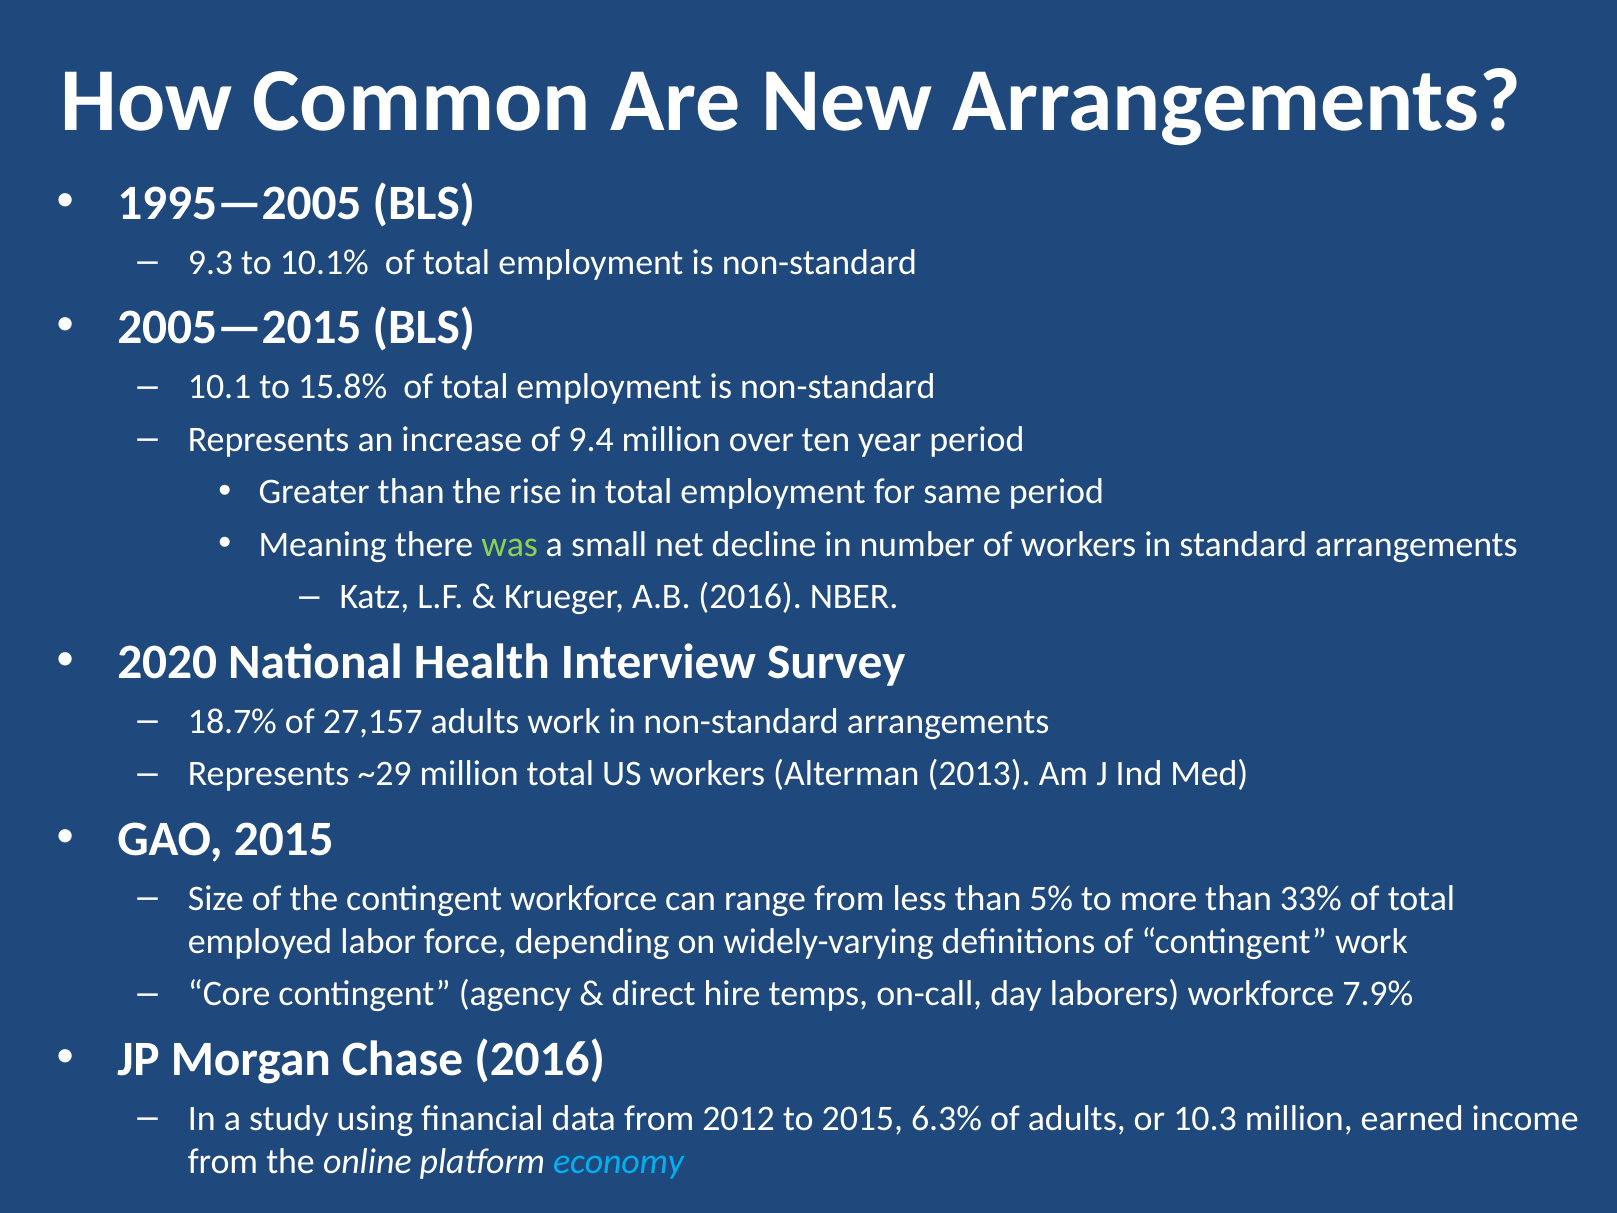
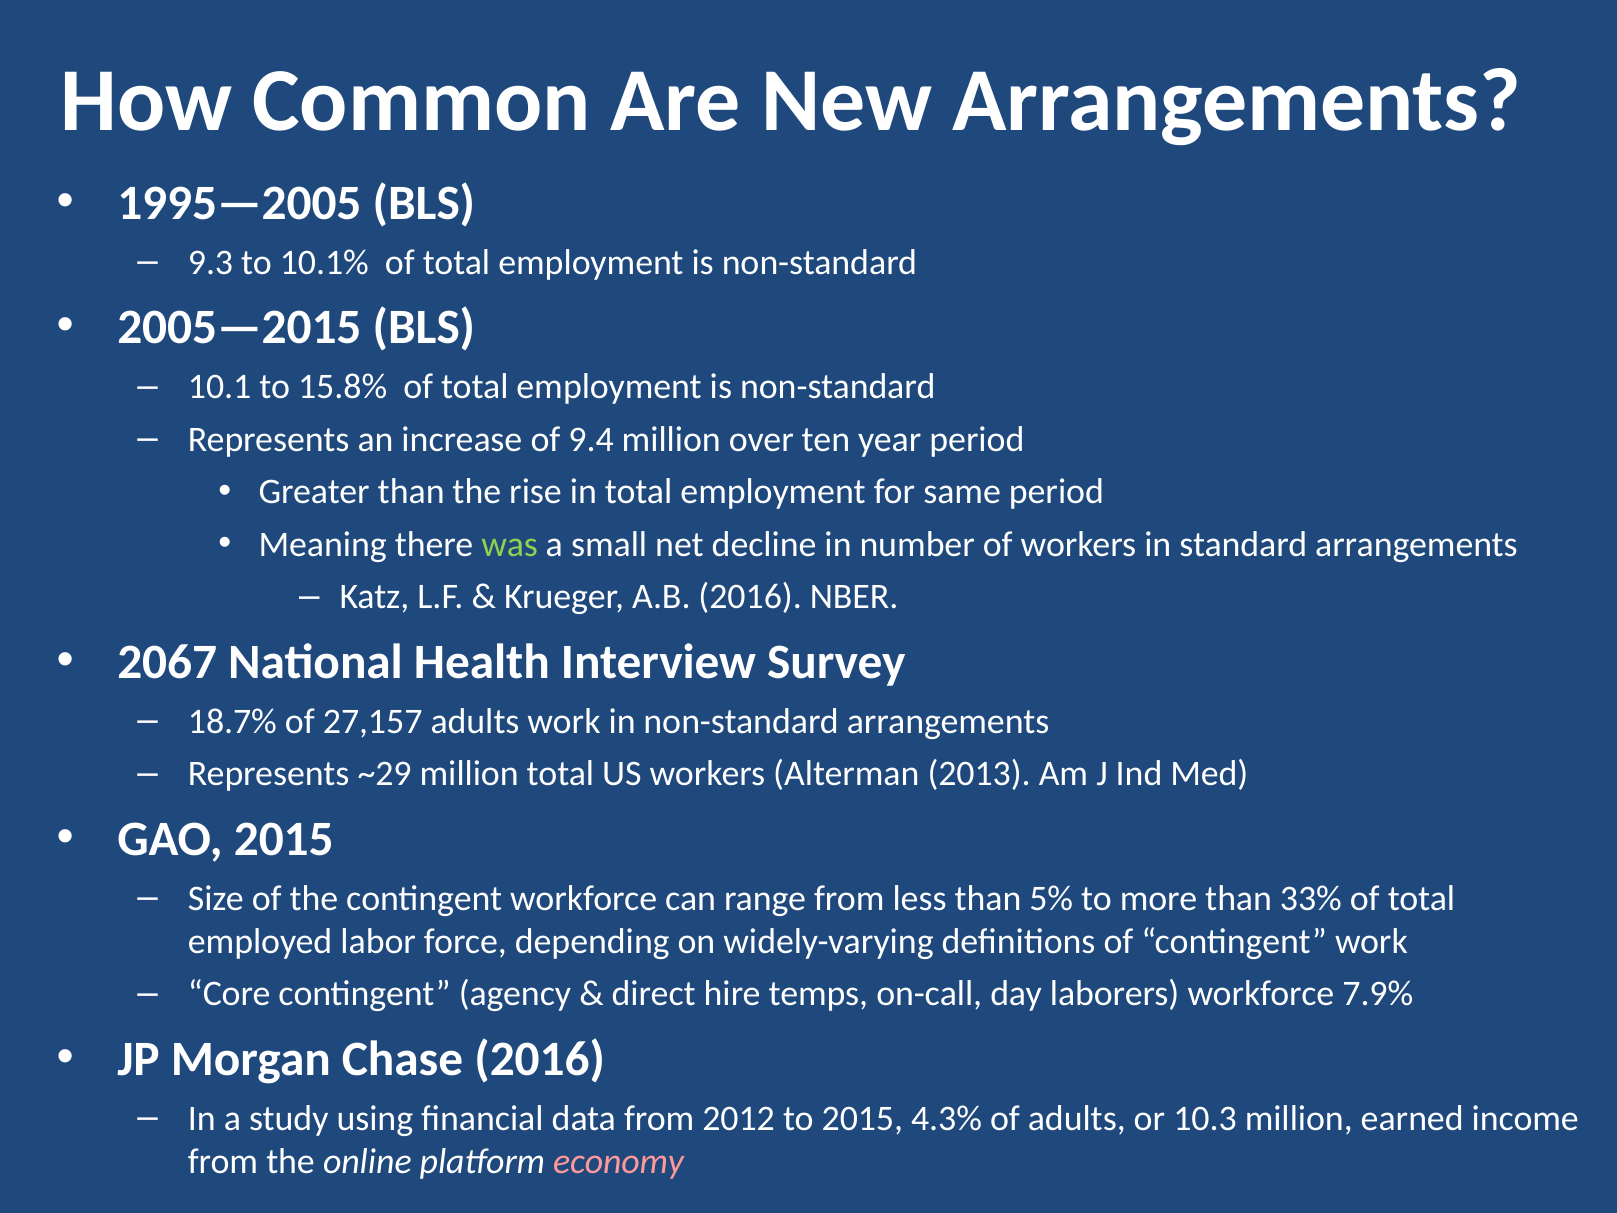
2020: 2020 -> 2067
6.3%: 6.3% -> 4.3%
economy colour: light blue -> pink
